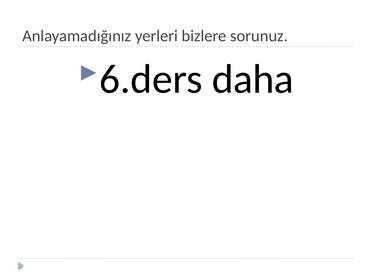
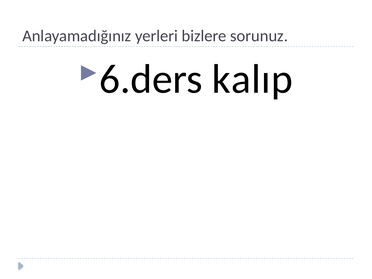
daha: daha -> kalıp
